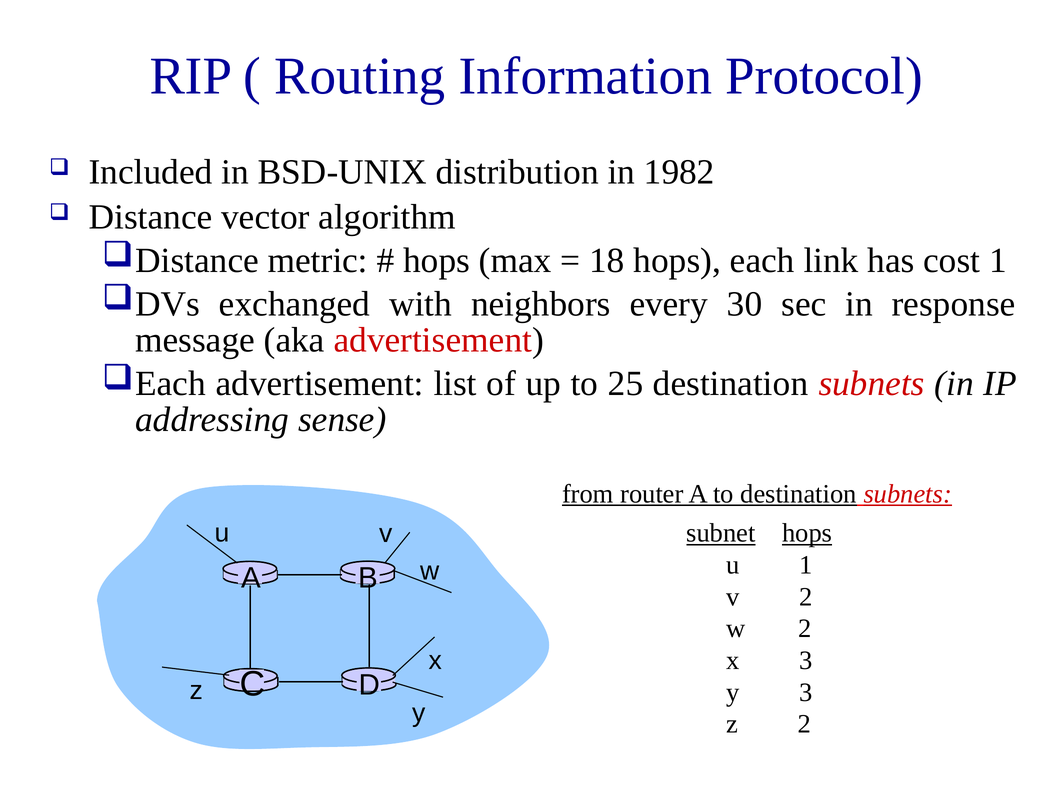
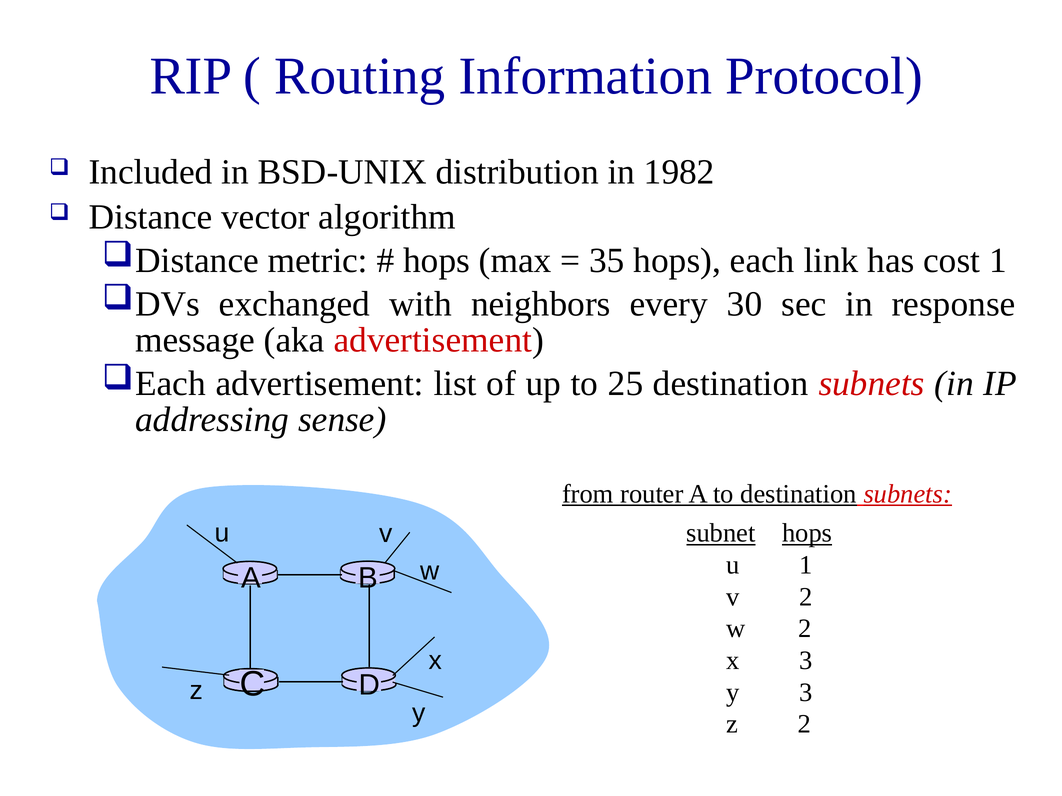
18: 18 -> 35
